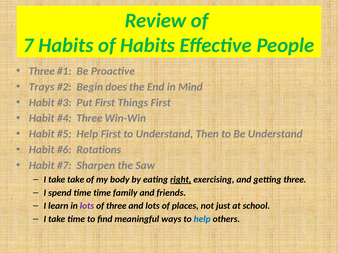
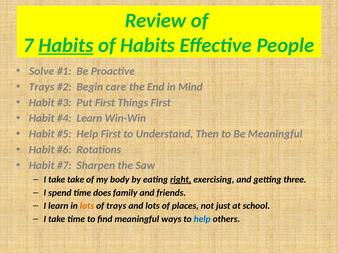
Habits at (66, 45) underline: none -> present
Three at (42, 71): Three -> Solve
does: does -> care
Three at (89, 119): Three -> Learn
Be Understand: Understand -> Meaningful
time time: time -> does
lots at (87, 206) colour: purple -> orange
of three: three -> trays
